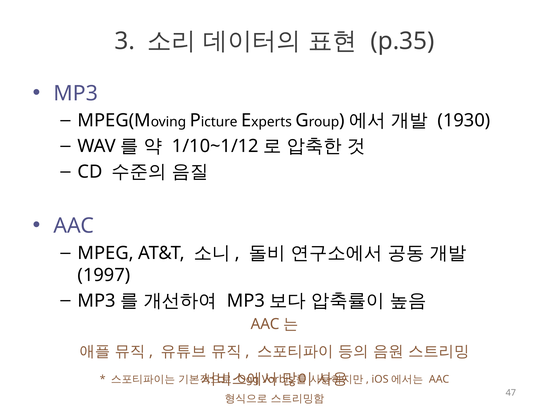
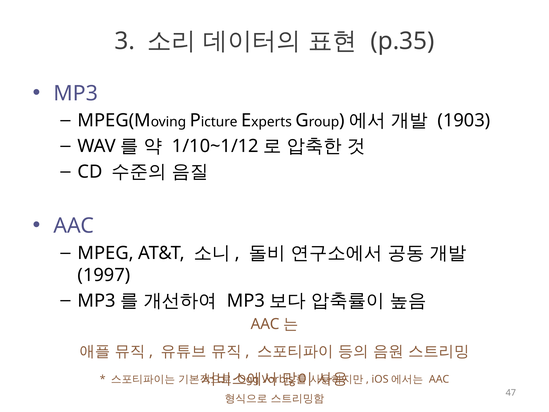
1930: 1930 -> 1903
